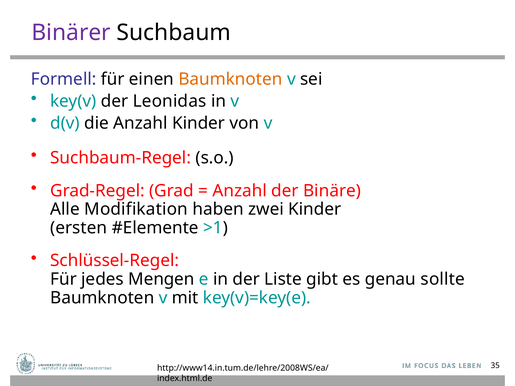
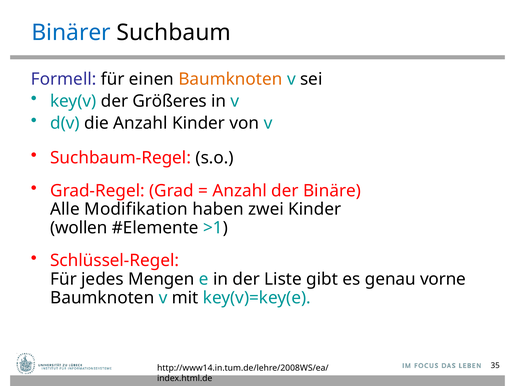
Binärer colour: purple -> blue
Leonidas: Leonidas -> Größeres
ersten: ersten -> wollen
sollte: sollte -> vorne
